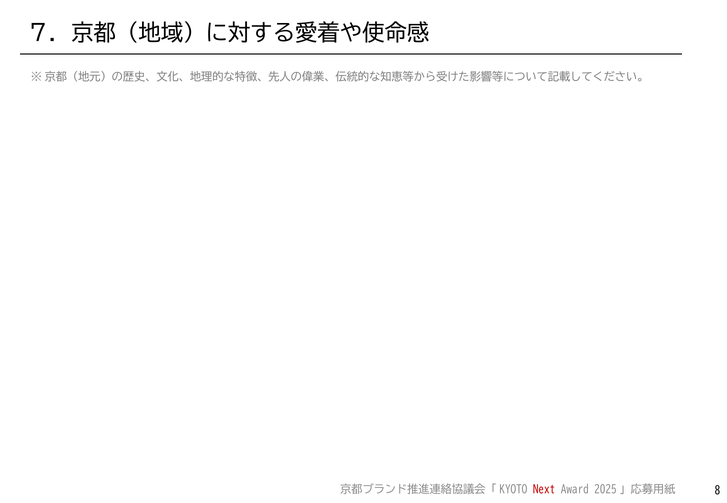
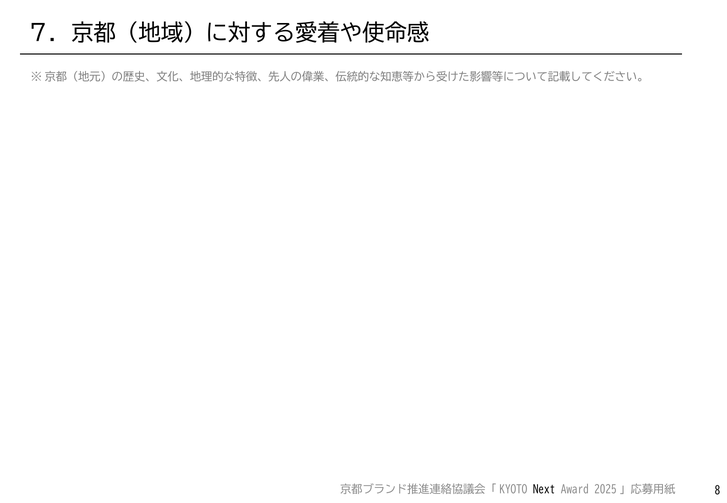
Next colour: red -> black
